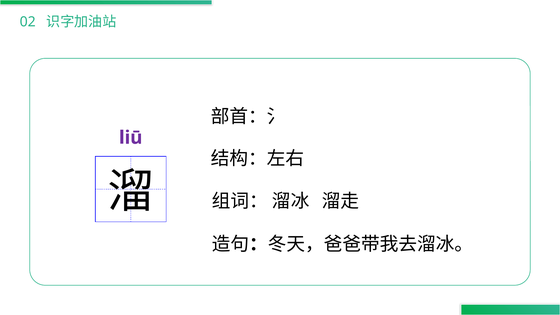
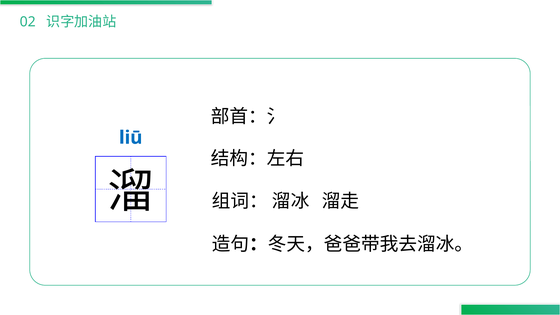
liū colour: purple -> blue
